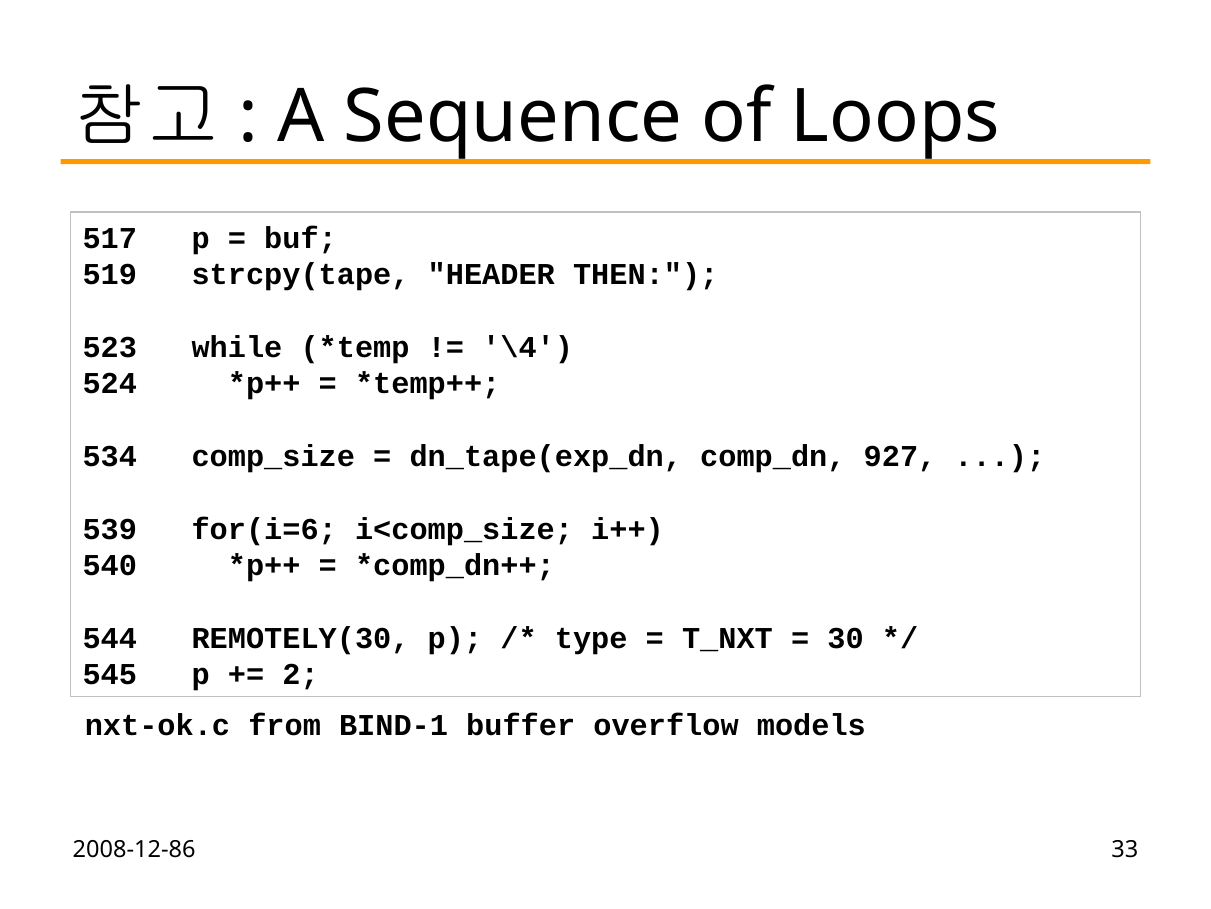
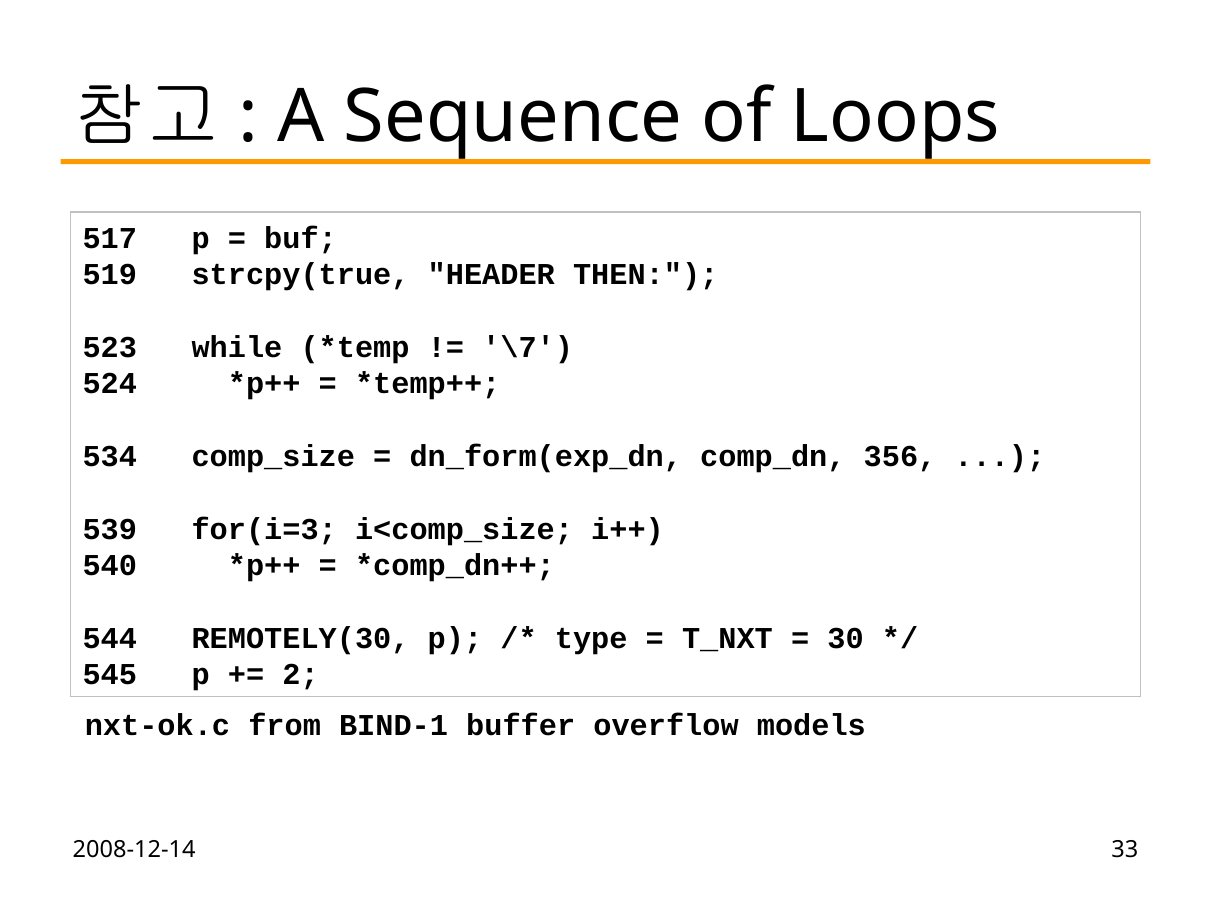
strcpy(tape: strcpy(tape -> strcpy(true
\4: \4 -> \7
dn_tape(exp_dn: dn_tape(exp_dn -> dn_form(exp_dn
927: 927 -> 356
for(i=6: for(i=6 -> for(i=3
2008-12-86: 2008-12-86 -> 2008-12-14
